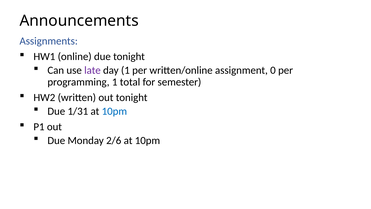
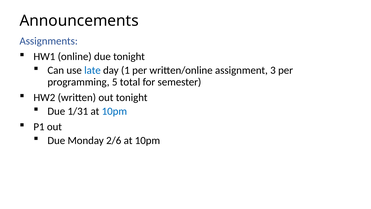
late colour: purple -> blue
0: 0 -> 3
programming 1: 1 -> 5
